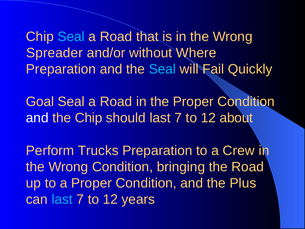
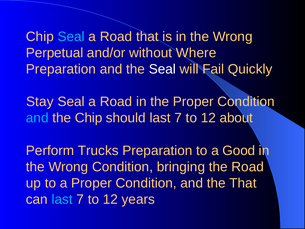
Spreader: Spreader -> Perpetual
Seal at (162, 69) colour: light blue -> white
Goal: Goal -> Stay
and at (37, 118) colour: white -> light blue
Crew: Crew -> Good
the Plus: Plus -> That
